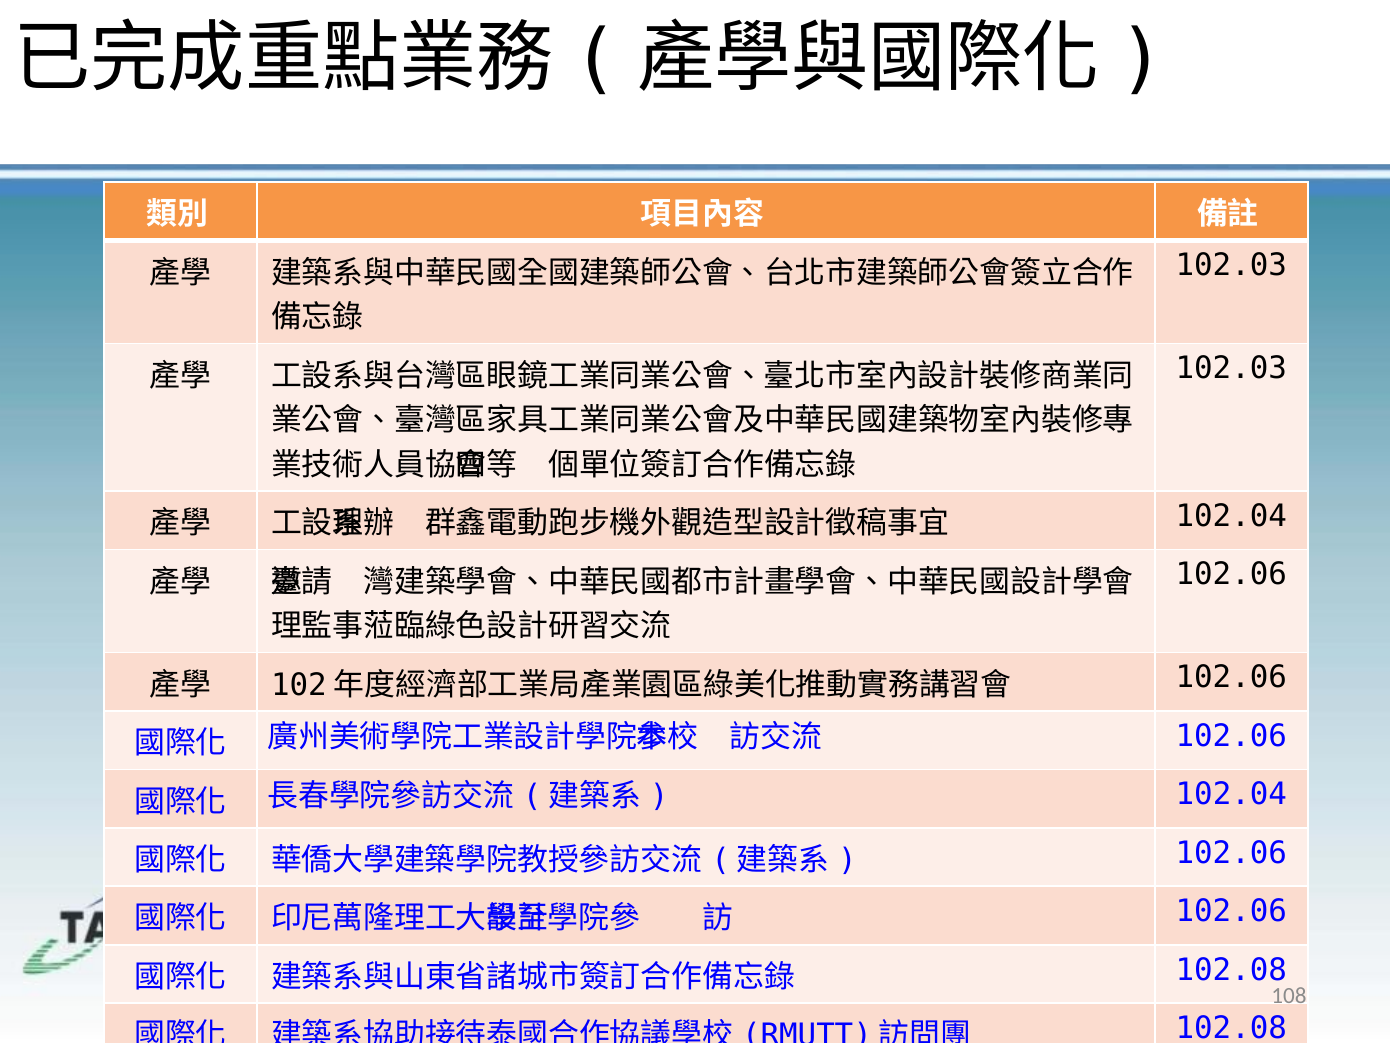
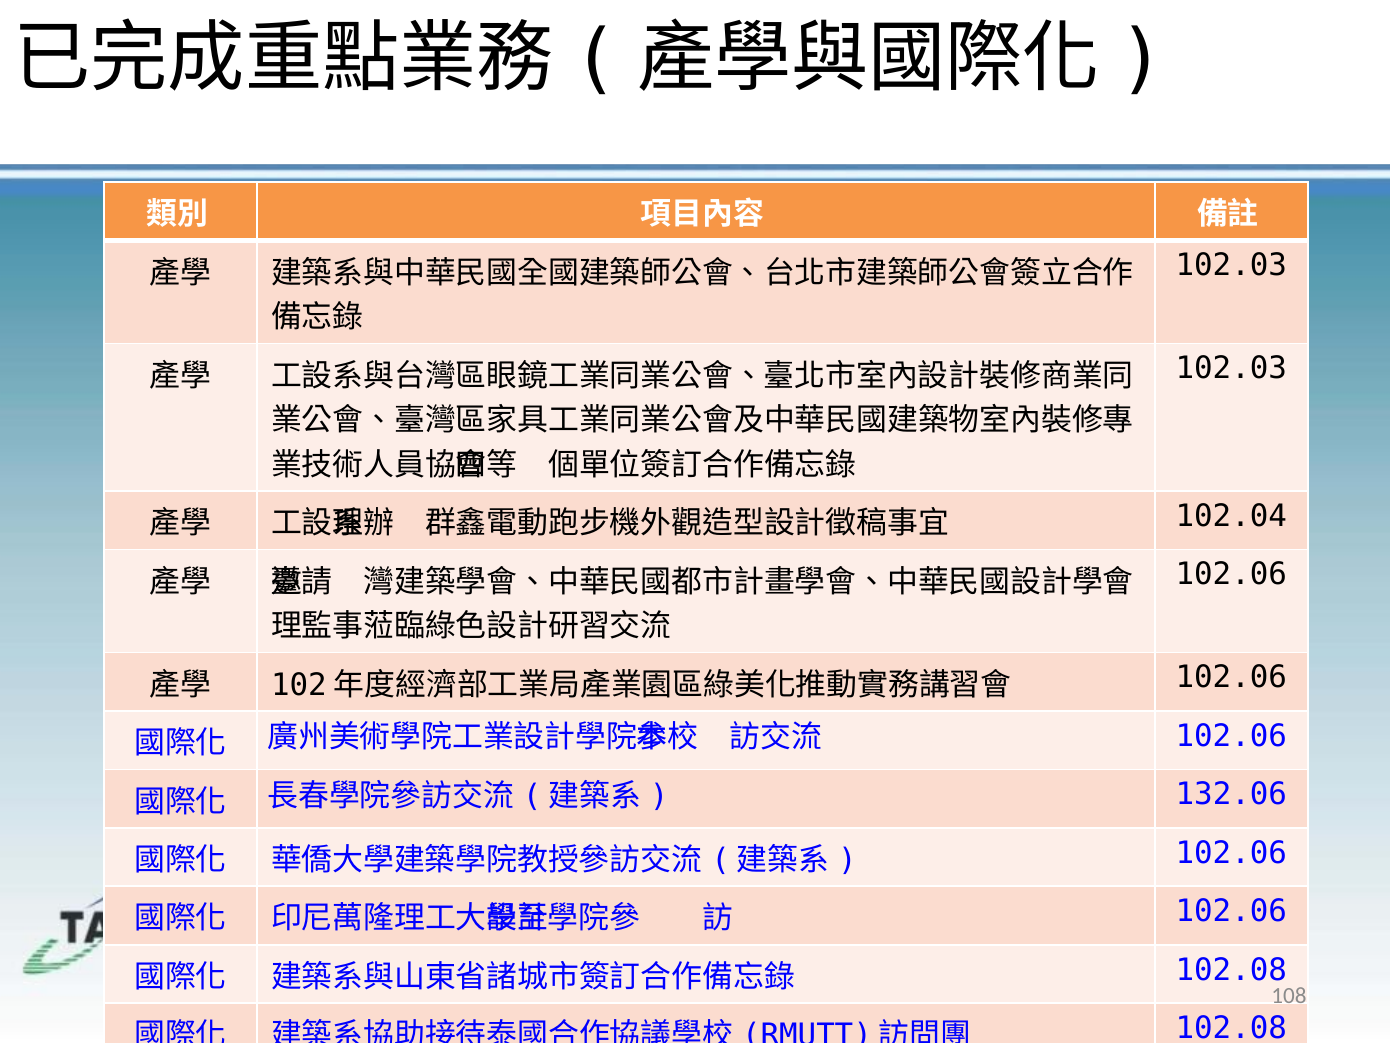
102.04 at (1231, 794): 102.04 -> 132.06
